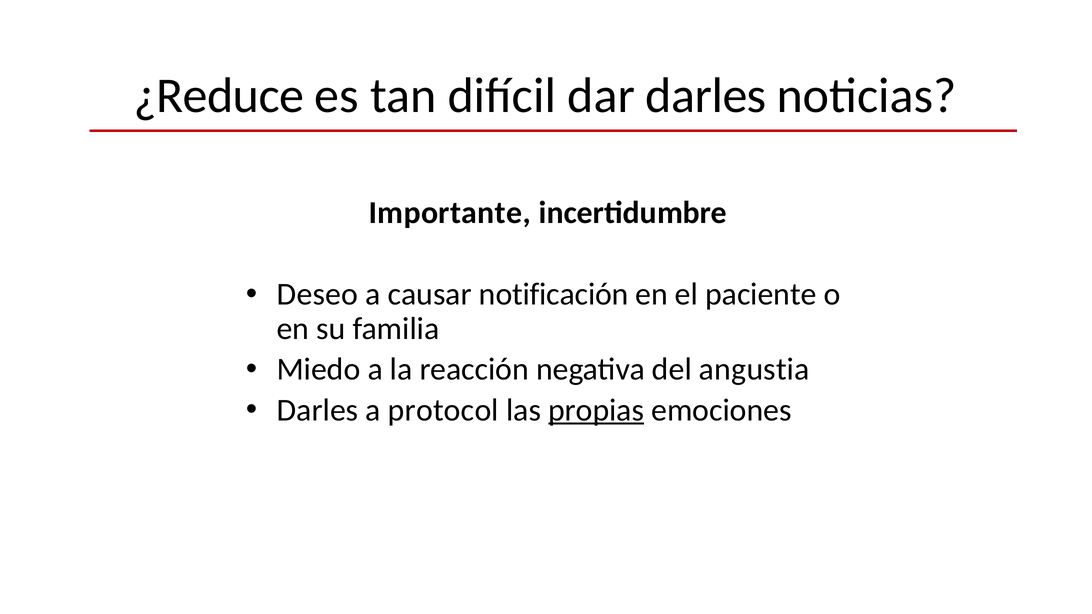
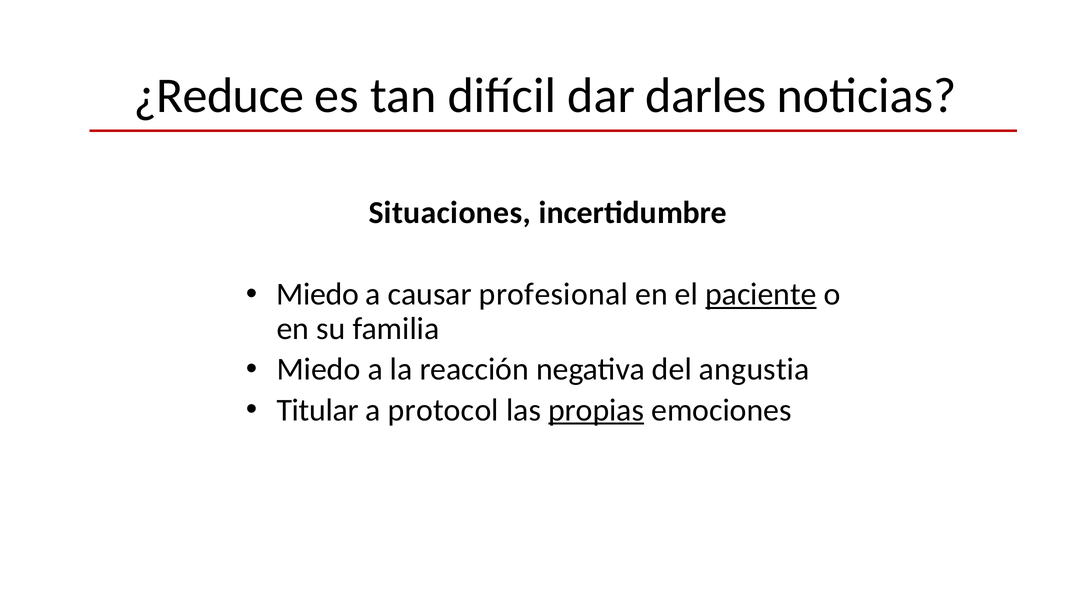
Importante: Importante -> Situaciones
Deseo at (317, 294): Deseo -> Miedo
notificación: notificación -> profesional
paciente underline: none -> present
Darles at (317, 410): Darles -> Titular
